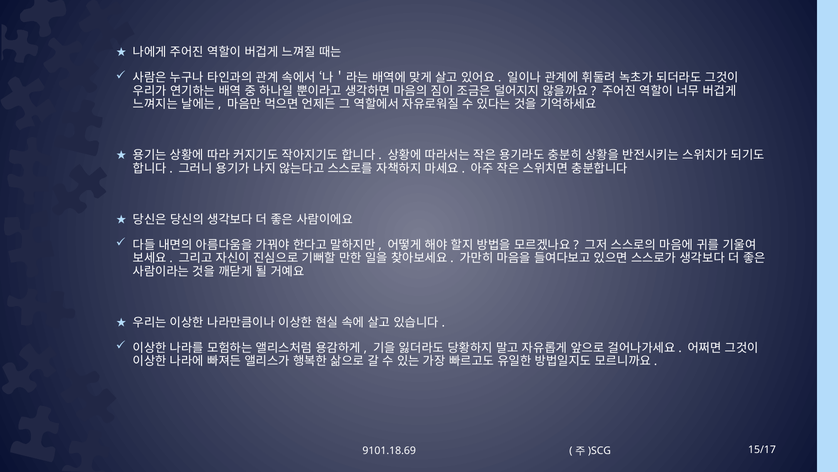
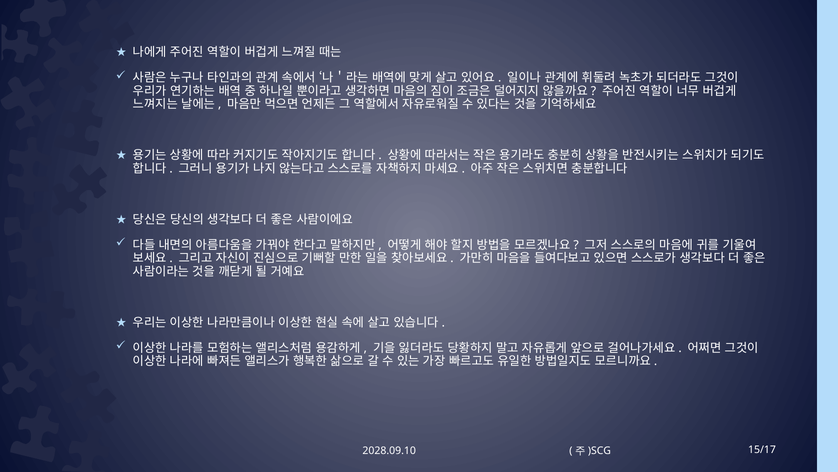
9101.18.69: 9101.18.69 -> 2028.09.10
